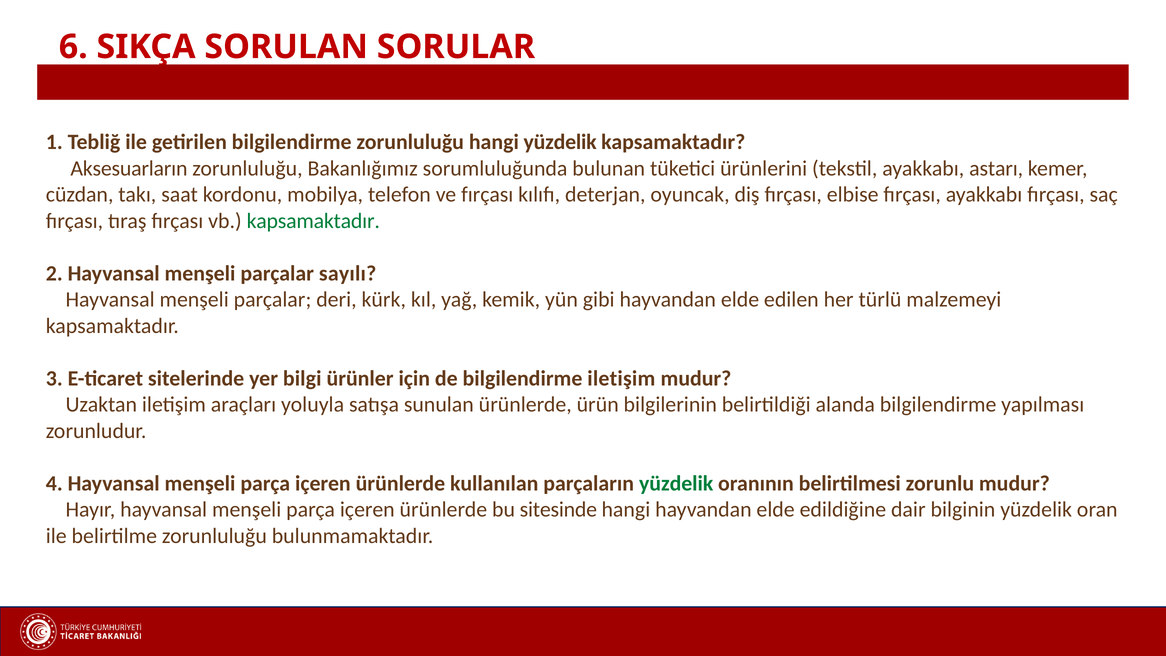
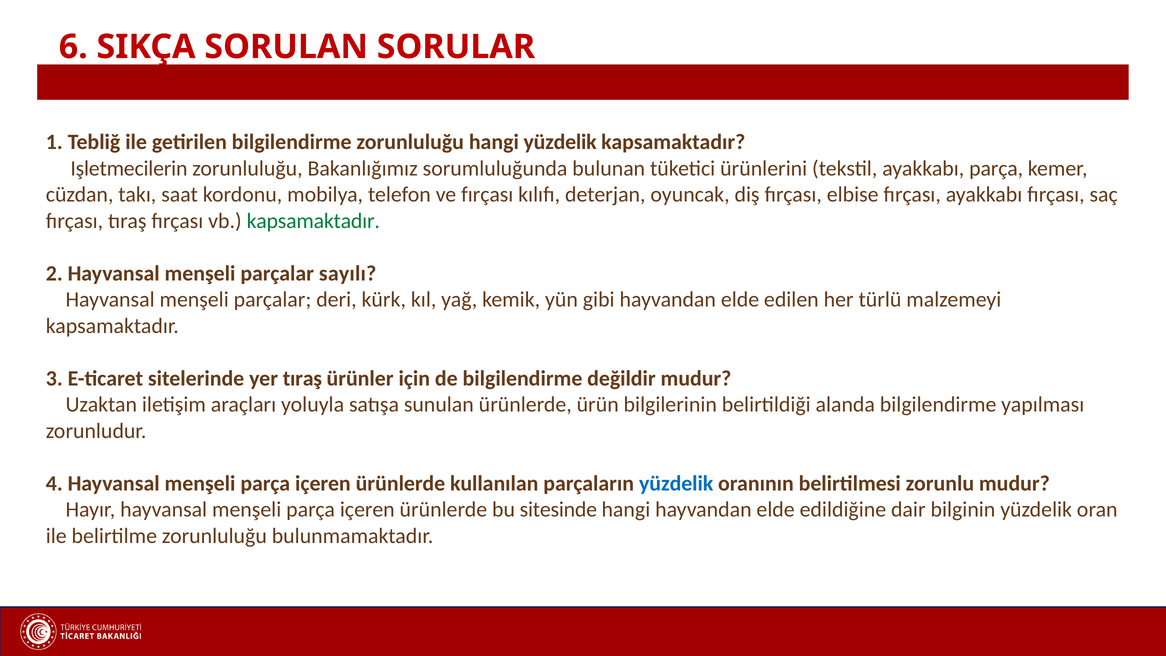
Aksesuarların: Aksesuarların -> Işletmecilerin
ayakkabı astarı: astarı -> parça
yer bilgi: bilgi -> tıraş
bilgilendirme iletişim: iletişim -> değildir
yüzdelik at (676, 483) colour: green -> blue
